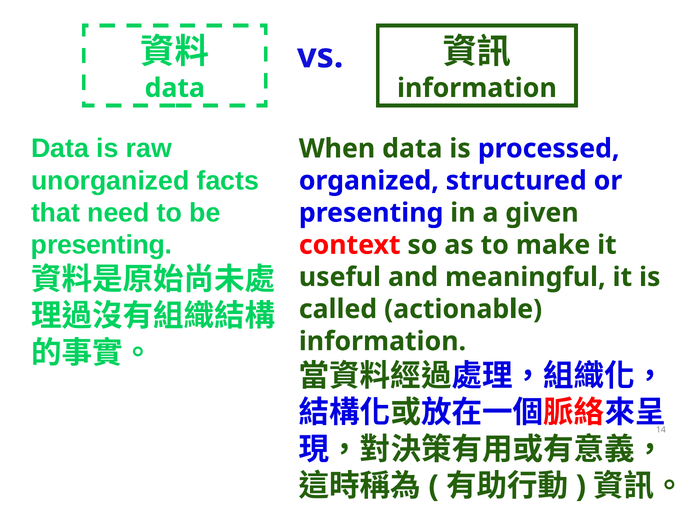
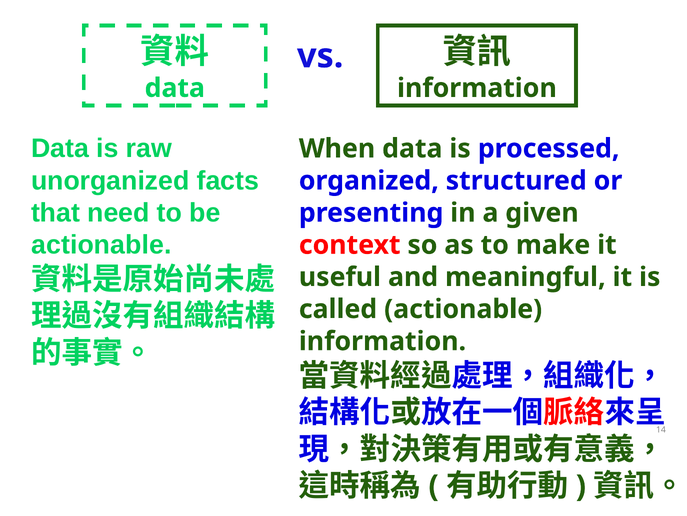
presenting at (102, 245): presenting -> actionable
